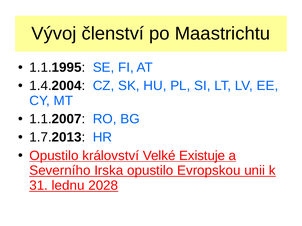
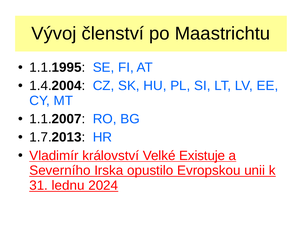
Opustilo at (54, 156): Opustilo -> Vladimír
2028: 2028 -> 2024
